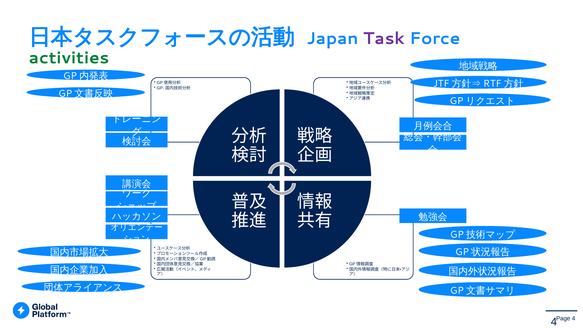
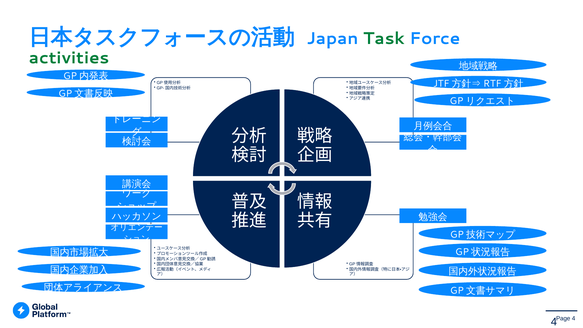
Task colour: purple -> green
